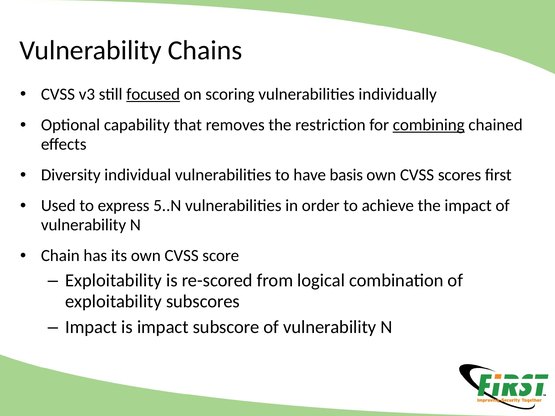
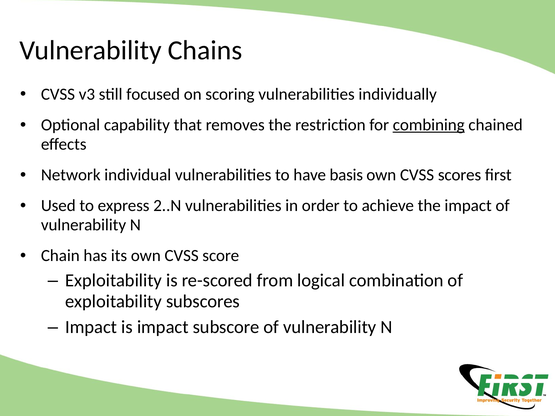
focused underline: present -> none
Diversity: Diversity -> Network
5..N: 5..N -> 2..N
